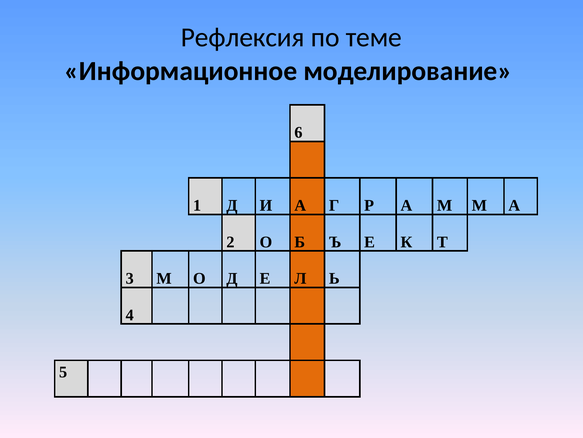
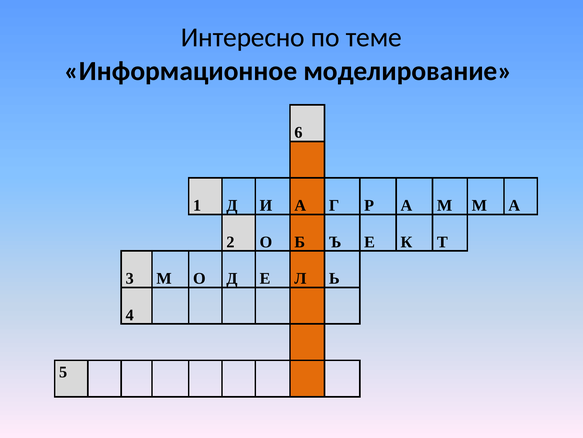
Рефлексия: Рефлексия -> Интересно
